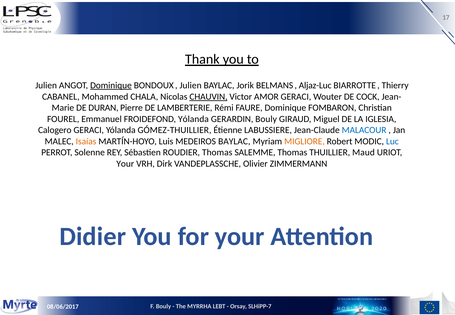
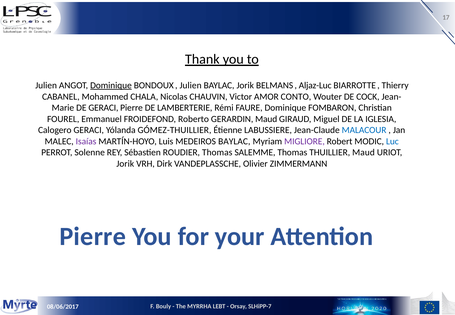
CHAUVIN underline: present -> none
AMOR GERACI: GERACI -> CONTO
DE DURAN: DURAN -> GERACI
FROIDEFOND Yólanda: Yólanda -> Roberto
GERARDIN Bouly: Bouly -> Maud
Isaías colour: orange -> purple
MIGLIORE colour: orange -> purple
Your at (125, 164): Your -> Jorik
Didier at (93, 237): Didier -> Pierre
